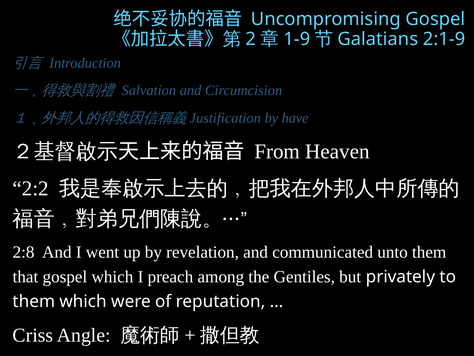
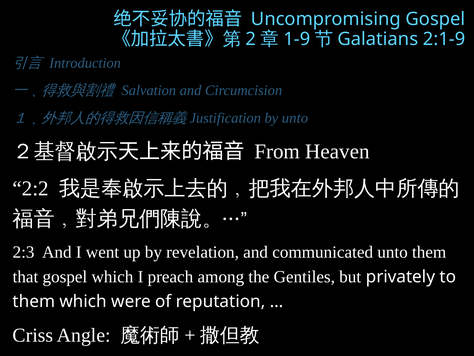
by have: have -> unto
2:8: 2:8 -> 2:3
